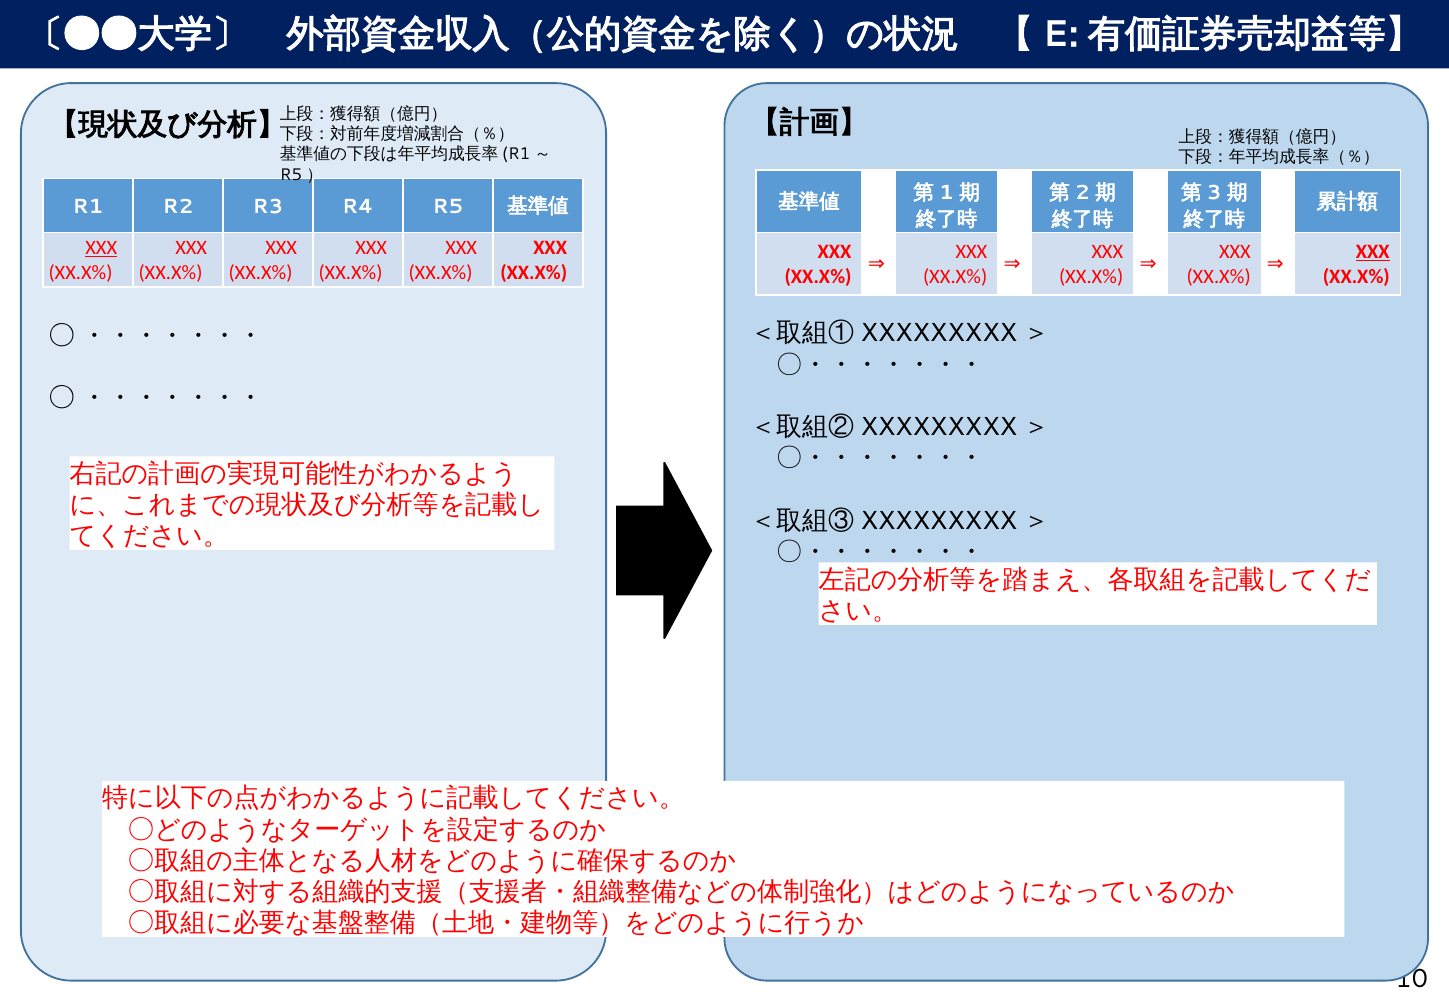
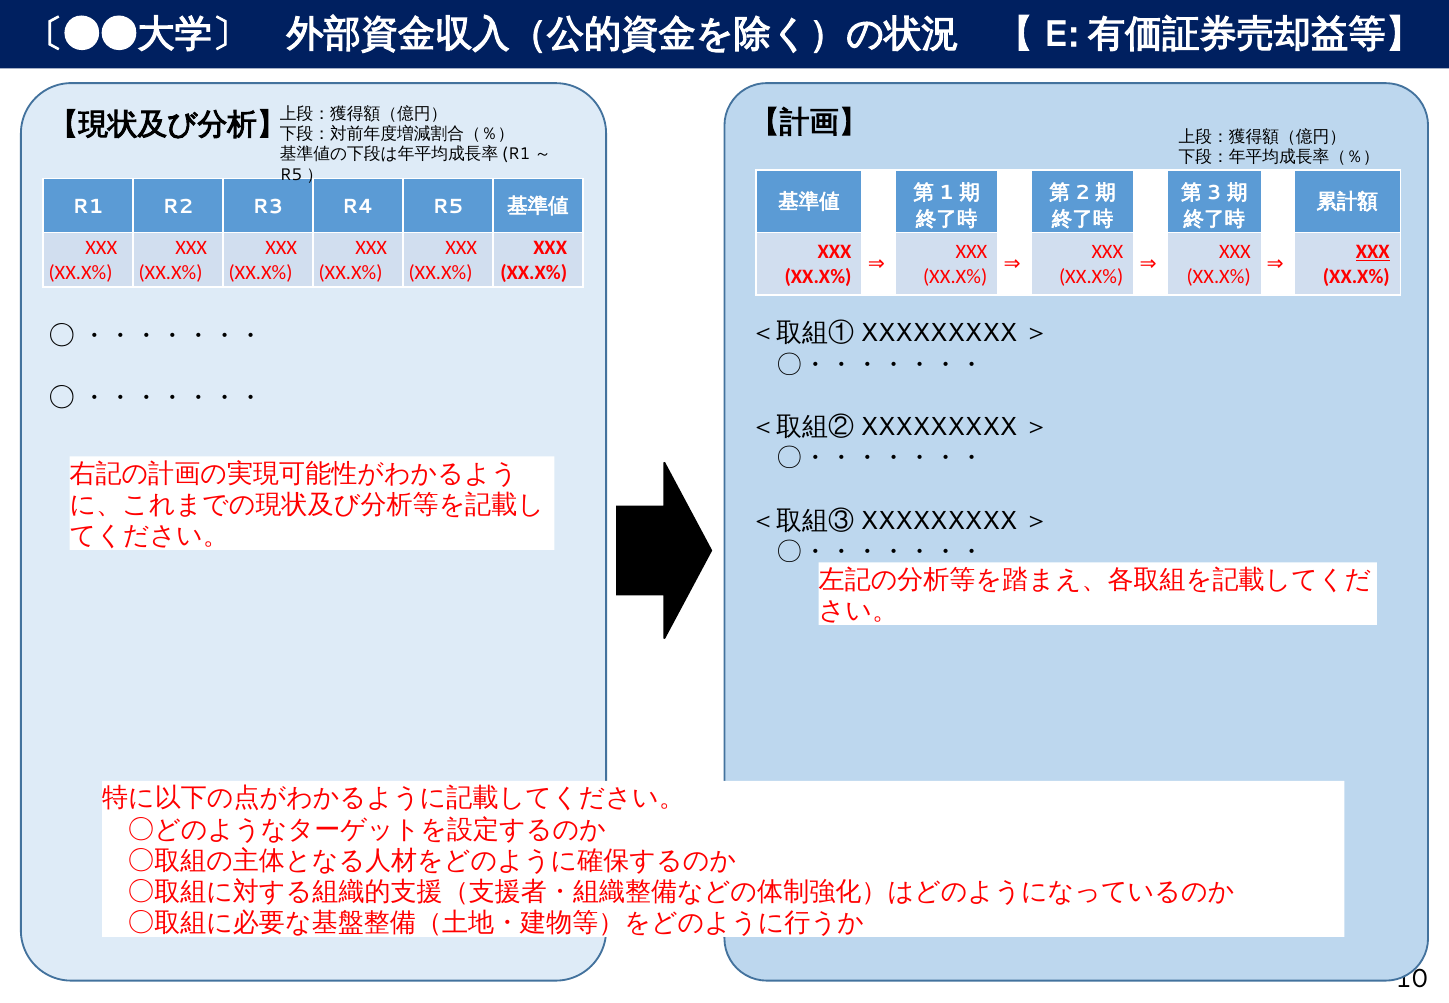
XXX at (101, 247) underline: present -> none
